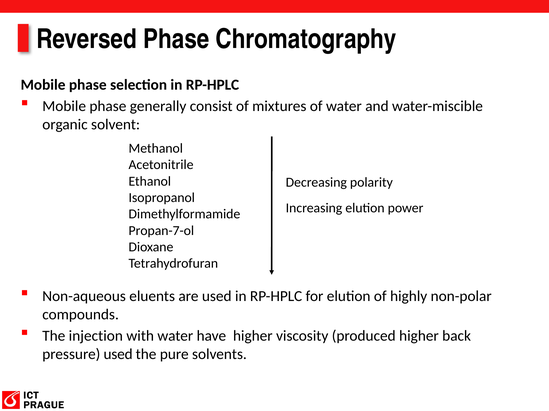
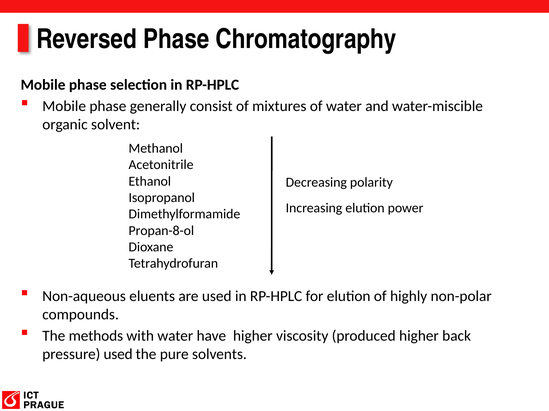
Propan-7-ol: Propan-7-ol -> Propan-8-ol
injection: injection -> methods
